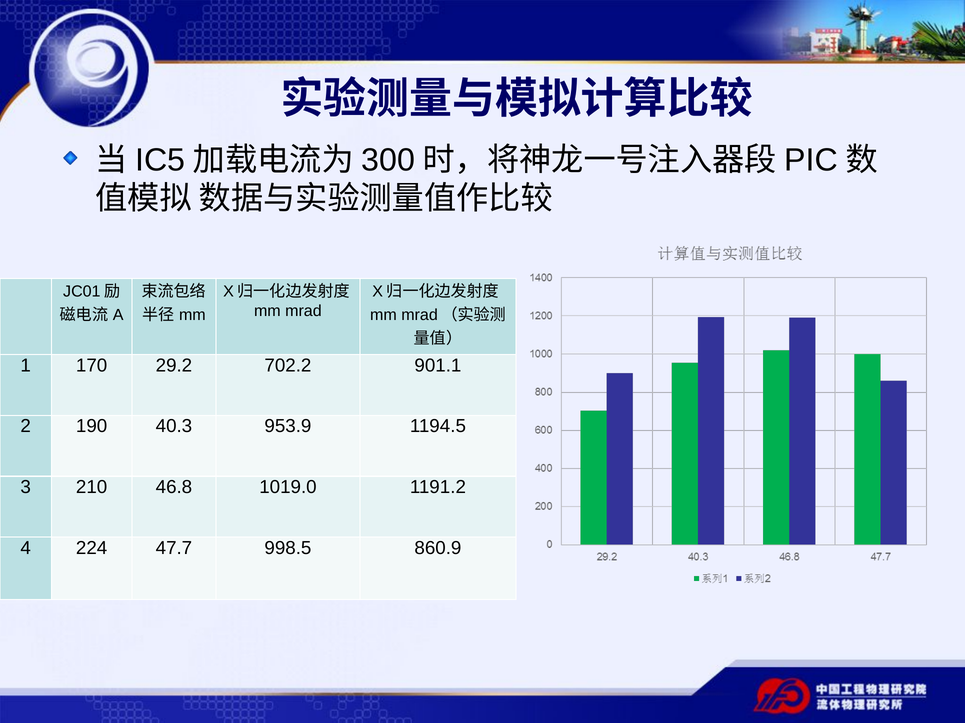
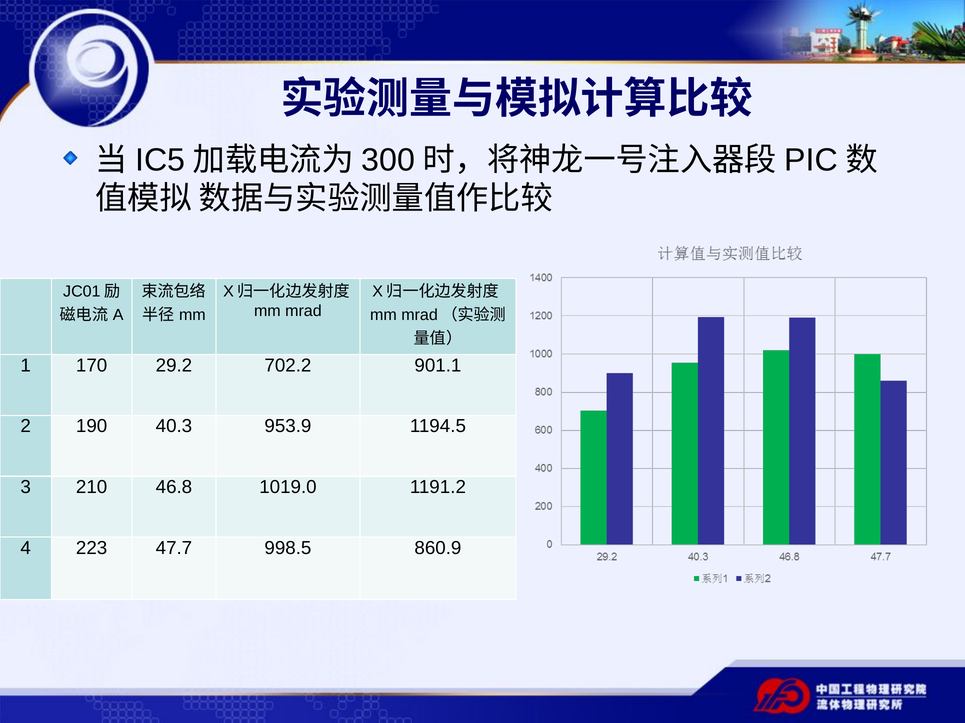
224: 224 -> 223
